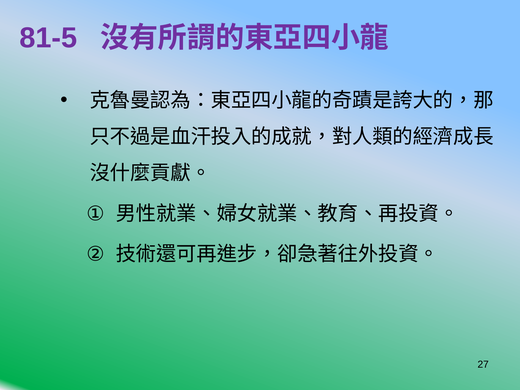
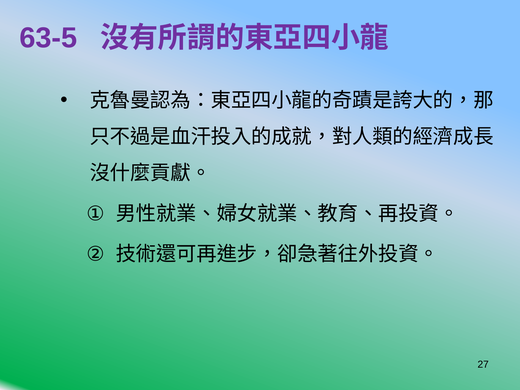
81-5: 81-5 -> 63-5
